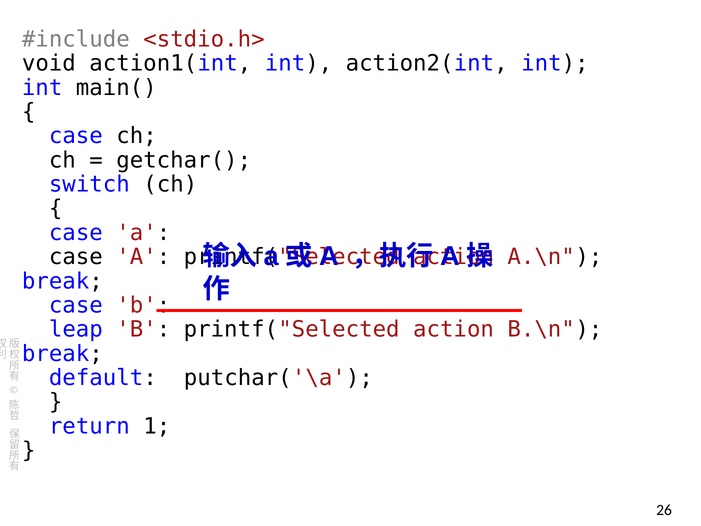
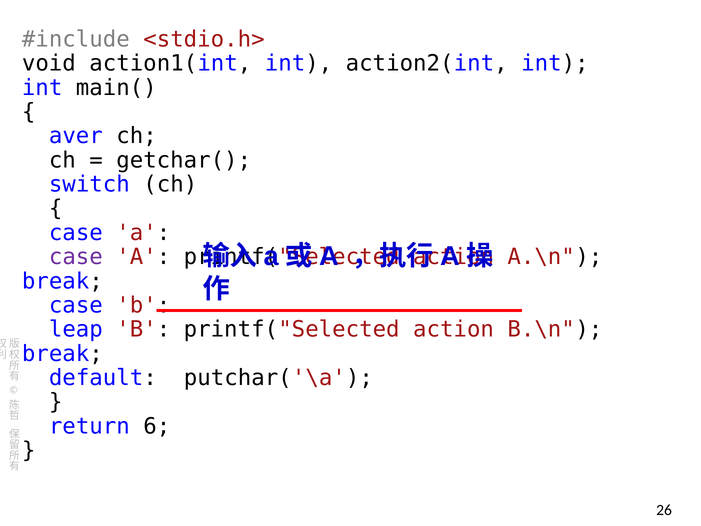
case at (76, 136): case -> aver
case at (76, 257) colour: black -> purple
1: 1 -> 6
